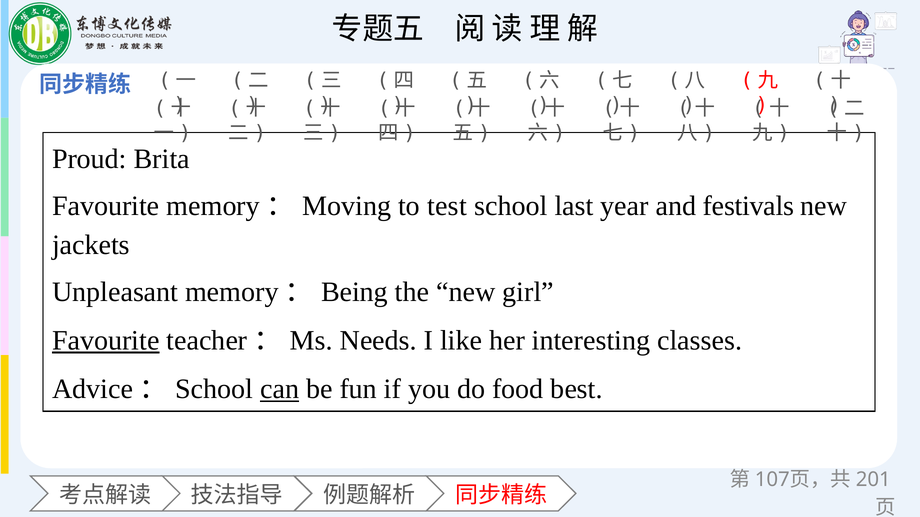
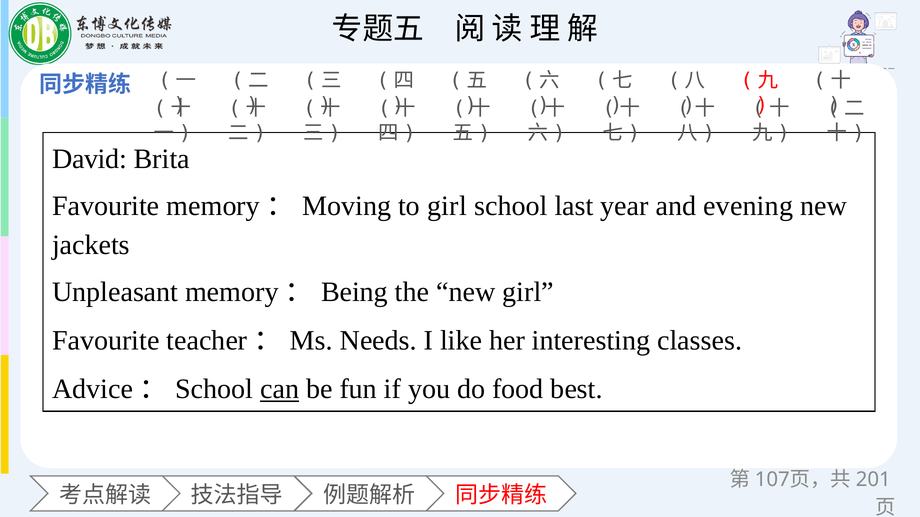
Proud: Proud -> David
to test: test -> girl
festivals: festivals -> evening
Favourite at (106, 341) underline: present -> none
